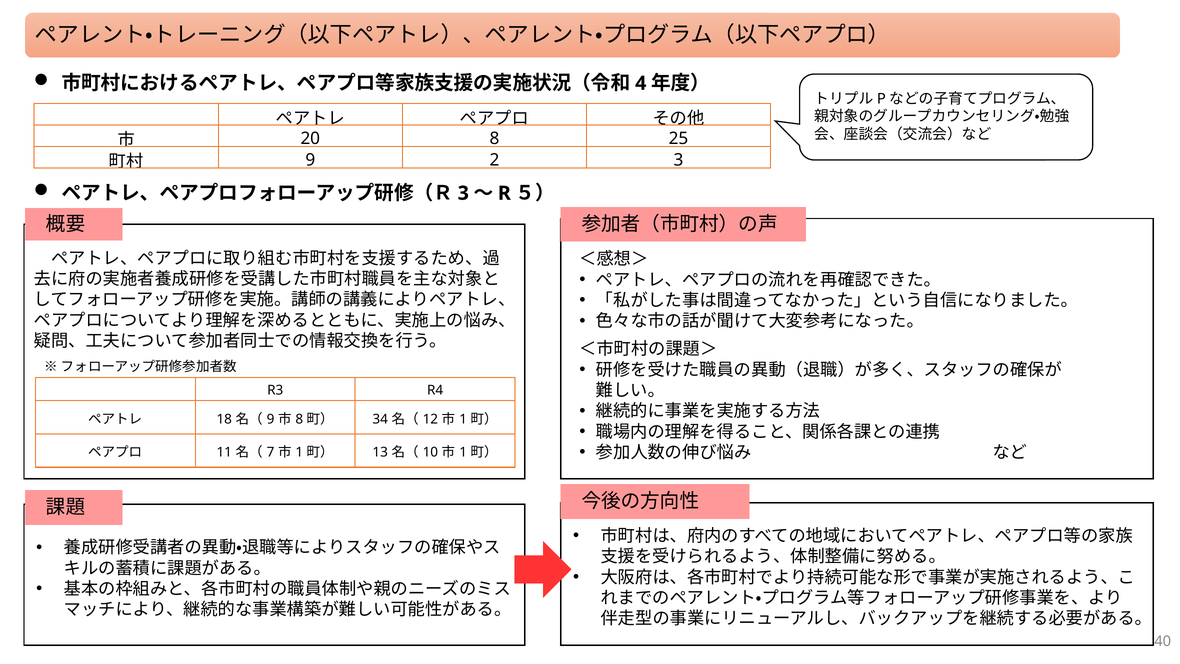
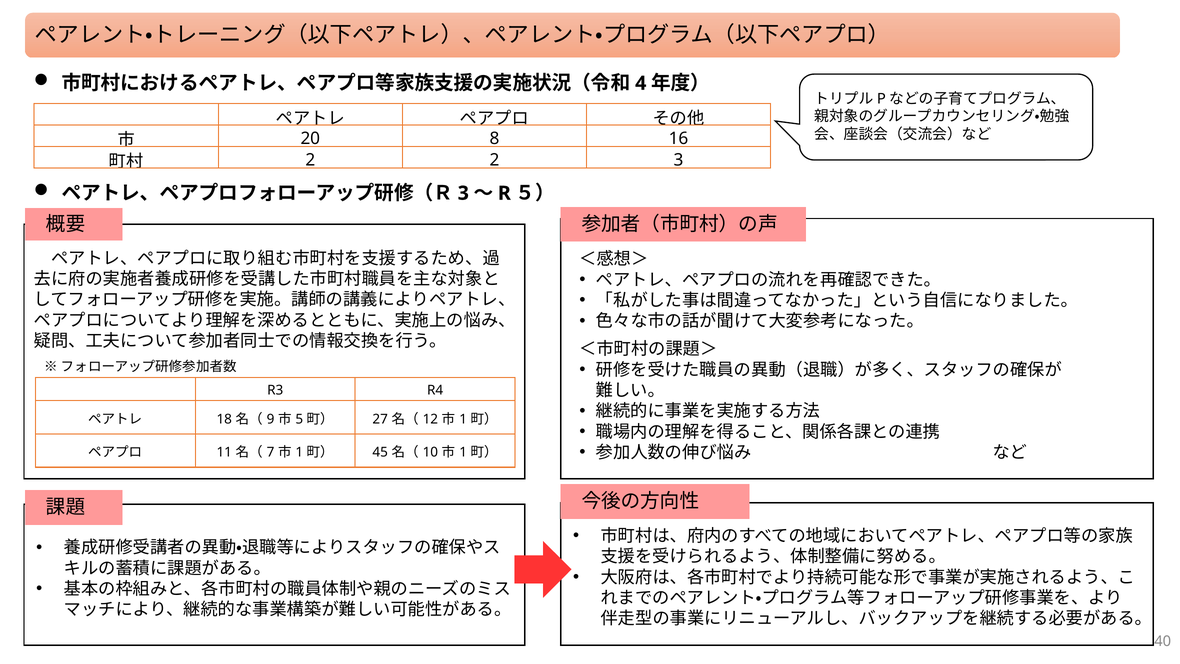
25: 25 -> 16
9 at (310, 160): 9 -> 2
8 at (299, 419): 8 -> 5
34: 34 -> 27
13: 13 -> 45
